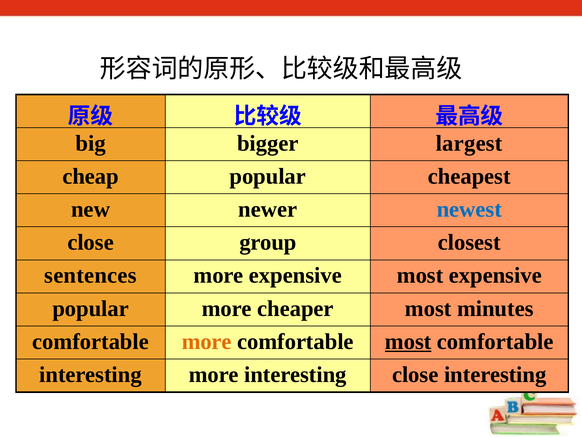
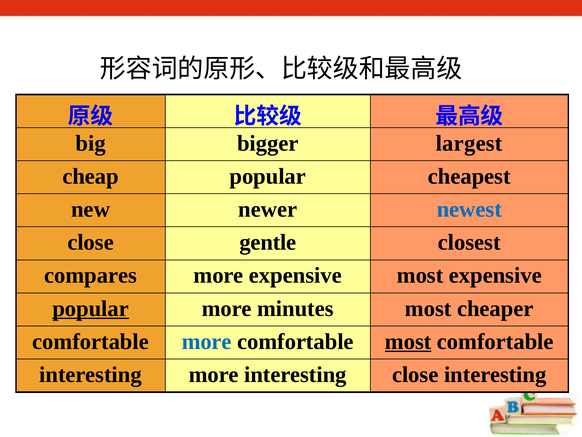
group: group -> gentle
sentences: sentences -> compares
popular at (91, 308) underline: none -> present
cheaper: cheaper -> minutes
minutes: minutes -> cheaper
more at (207, 341) colour: orange -> blue
